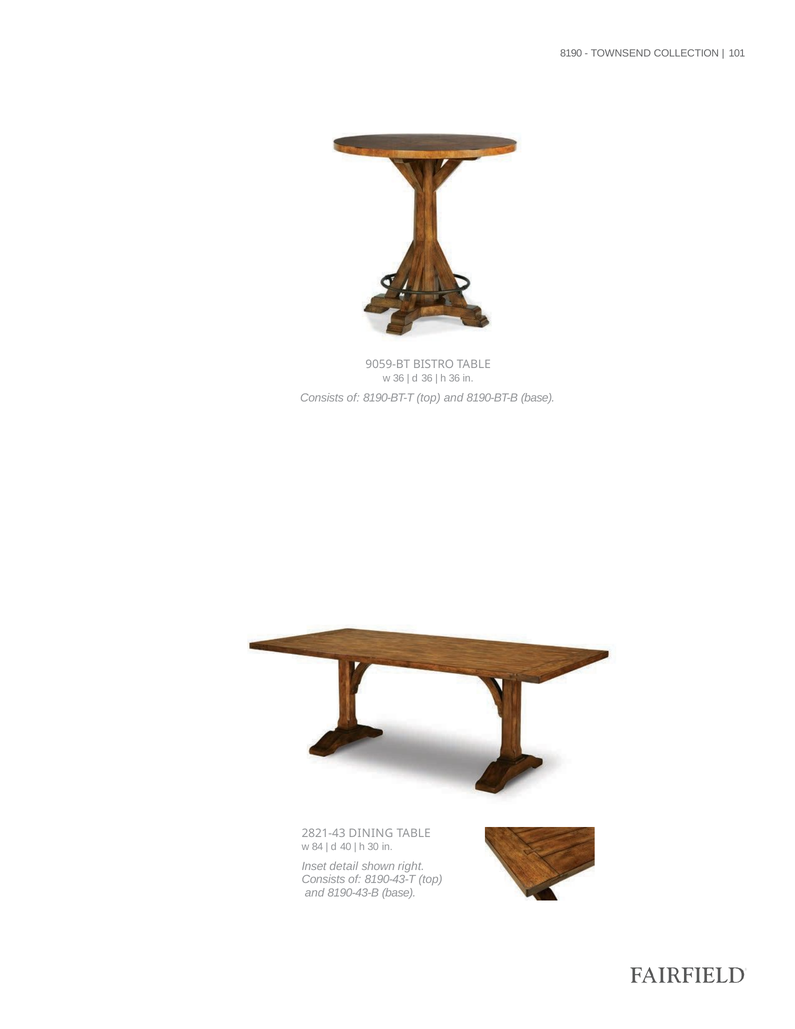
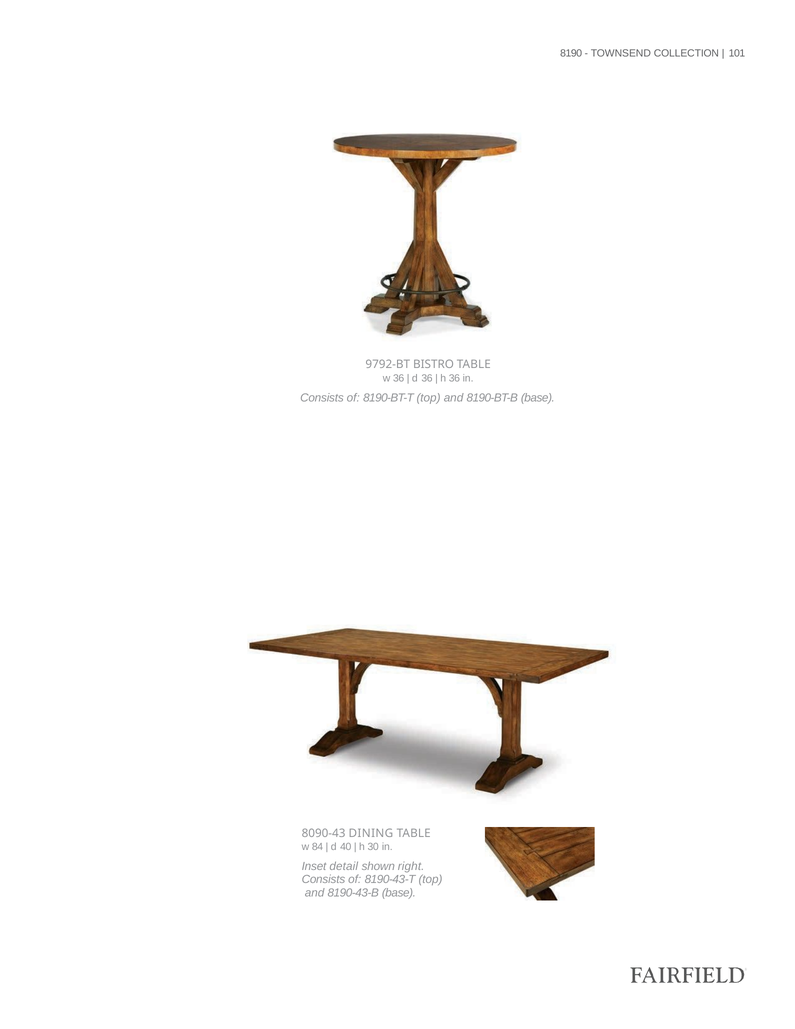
9059-BT: 9059-BT -> 9792-BT
2821-43: 2821-43 -> 8090-43
